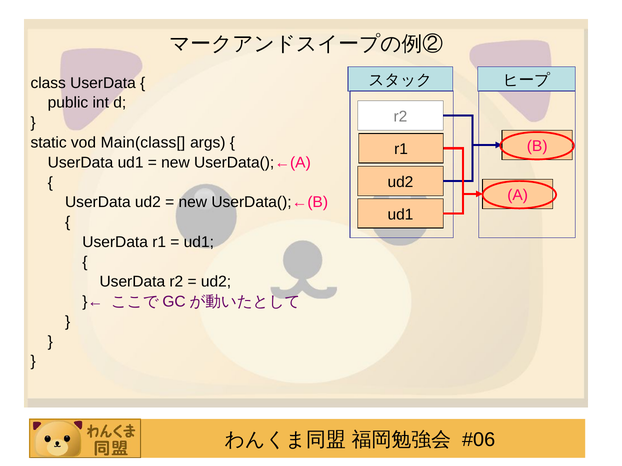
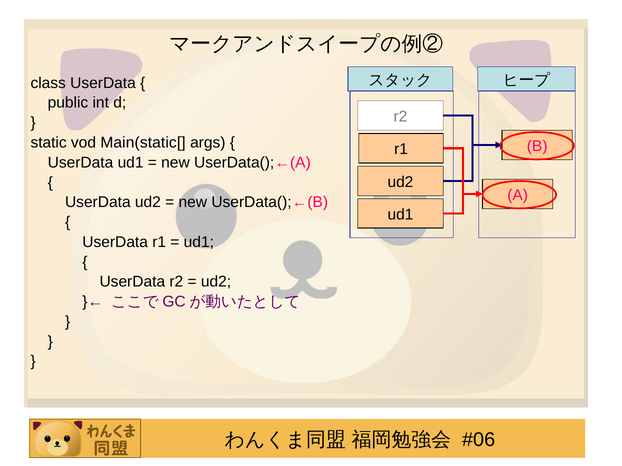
Main(class[: Main(class[ -> Main(static[
